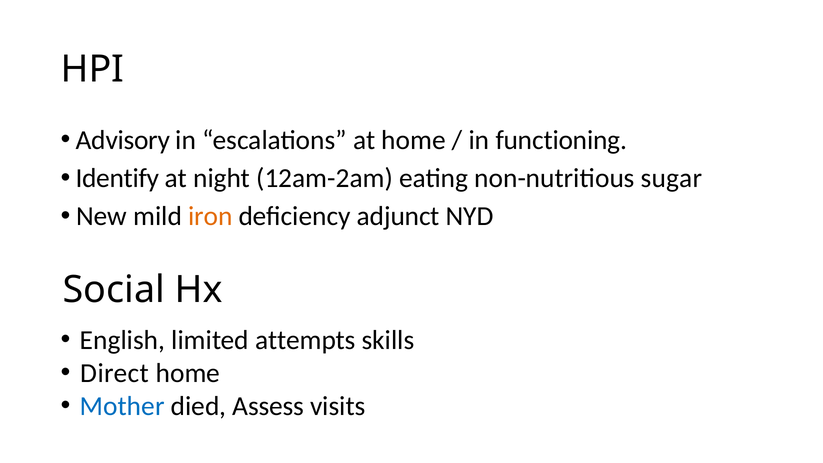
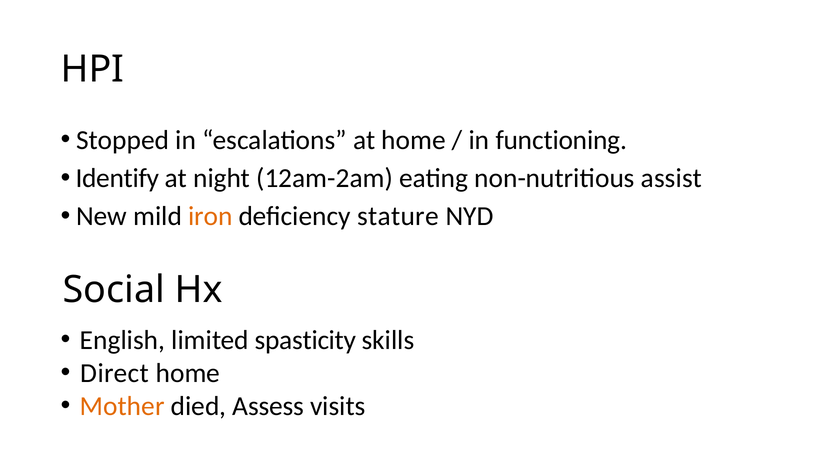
Advisory: Advisory -> Stopped
sugar: sugar -> assist
adjunct: adjunct -> stature
attempts: attempts -> spasticity
Mother colour: blue -> orange
